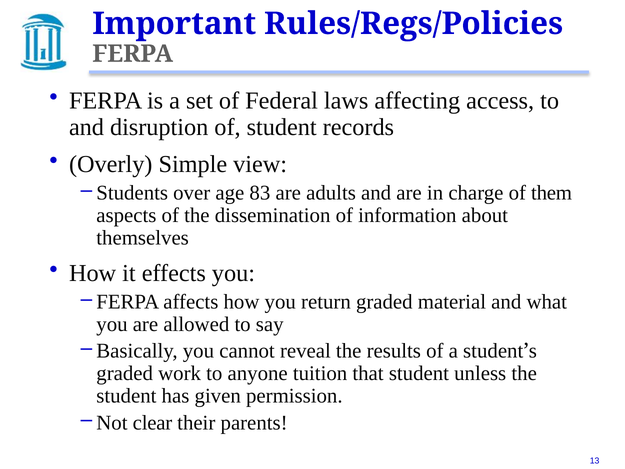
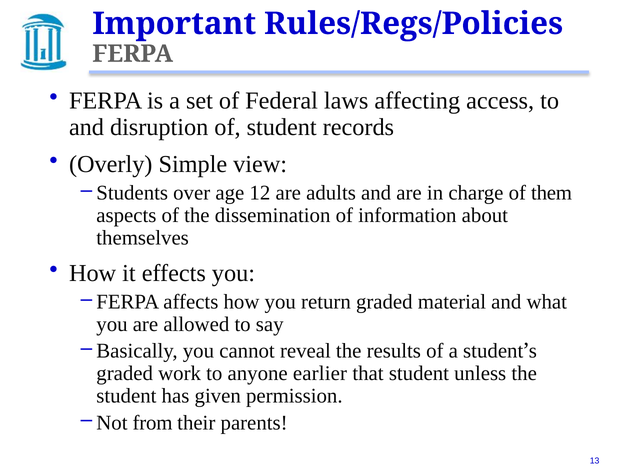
83: 83 -> 12
tuition: tuition -> earlier
clear: clear -> from
